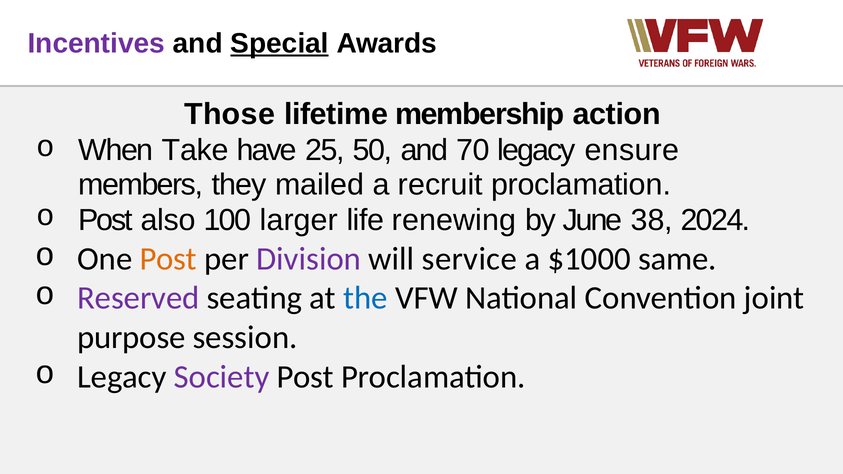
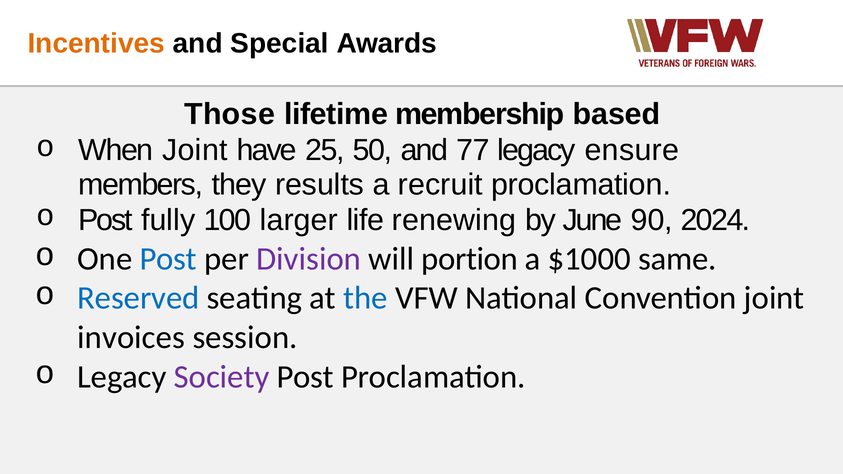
Incentives colour: purple -> orange
Special underline: present -> none
action: action -> based
When Take: Take -> Joint
70: 70 -> 77
mailed: mailed -> results
also: also -> fully
38: 38 -> 90
Post at (168, 259) colour: orange -> blue
service: service -> portion
Reserved colour: purple -> blue
purpose: purpose -> invoices
